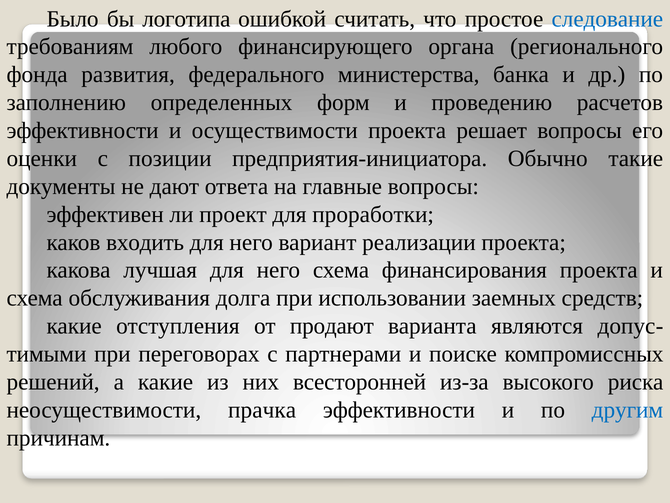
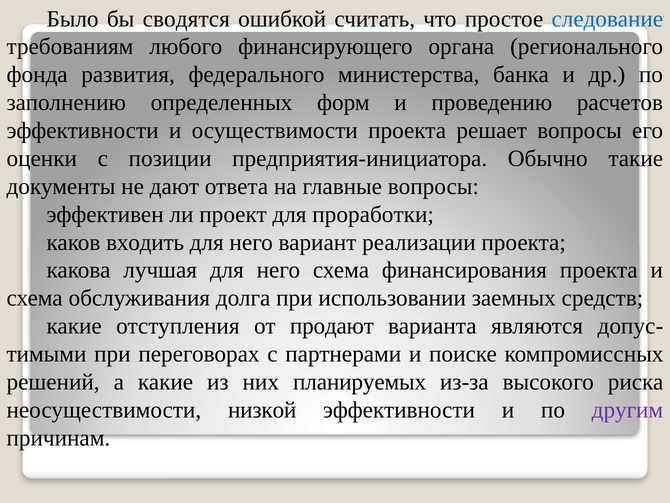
логотипа: логотипа -> сводятся
всесторонней: всесторонней -> планируемых
прачка: прачка -> низкой
другим colour: blue -> purple
